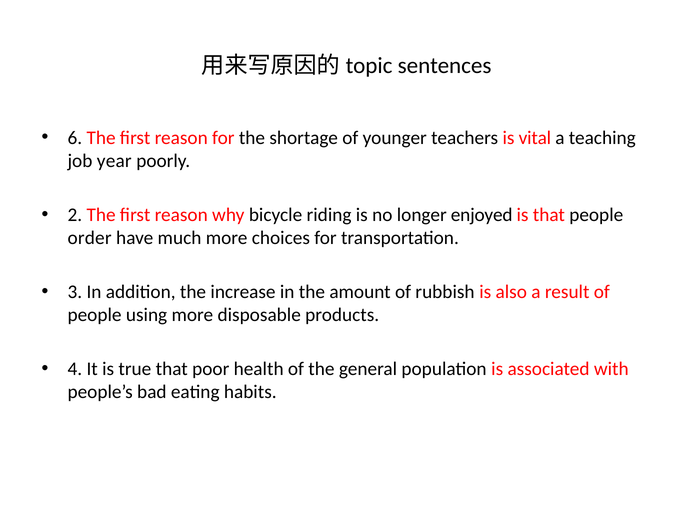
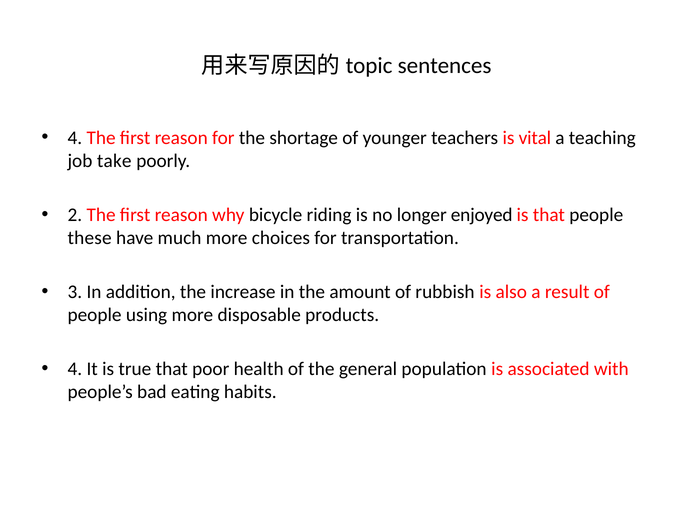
6 at (75, 138): 6 -> 4
year: year -> take
order: order -> these
